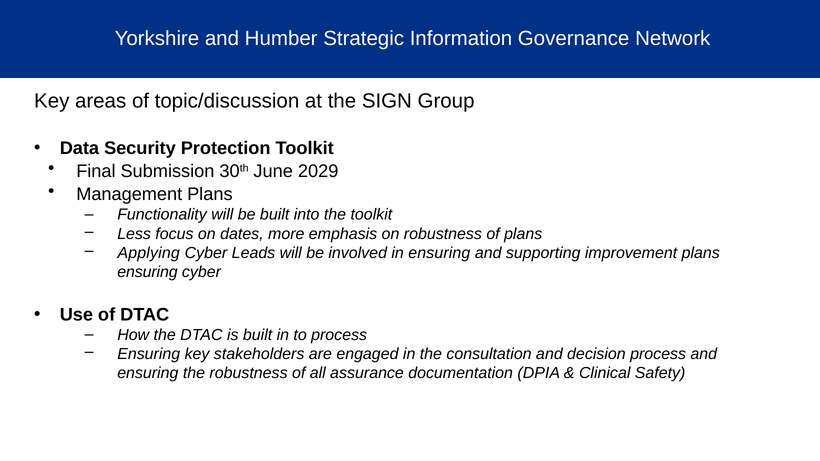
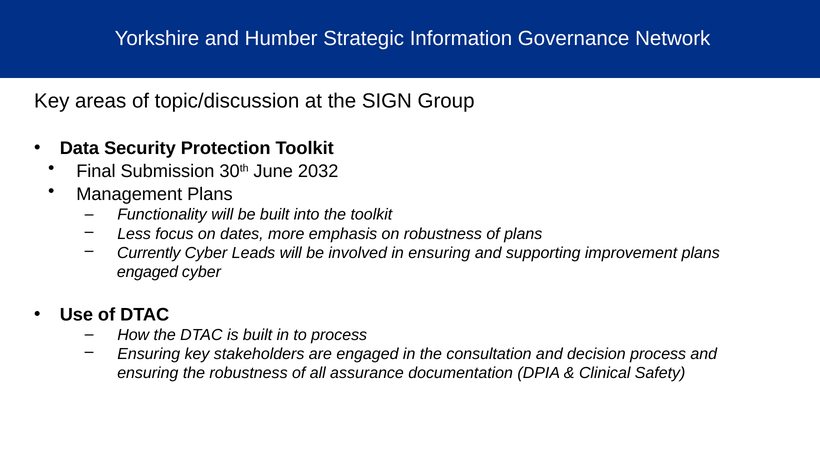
2029: 2029 -> 2032
Applying: Applying -> Currently
ensuring at (147, 272): ensuring -> engaged
